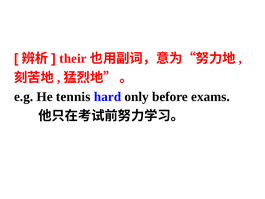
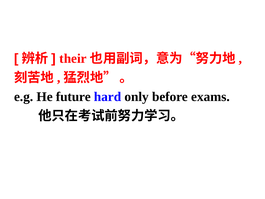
tennis: tennis -> future
